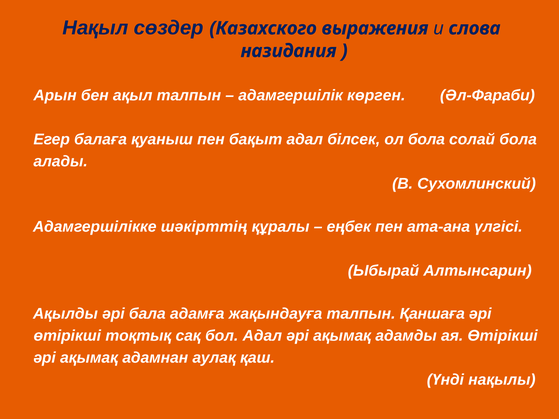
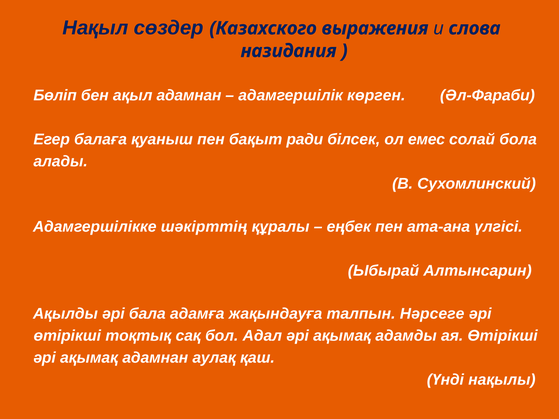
Арын: Арын -> Бөліп
ақыл талпын: талпын -> адамнан
бақыт адал: адал -> ради
ол бола: бола -> емес
Қаншаға: Қаншаға -> Нәрсеге
